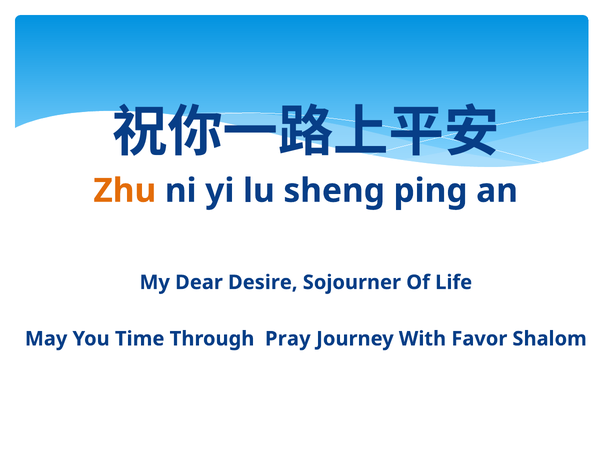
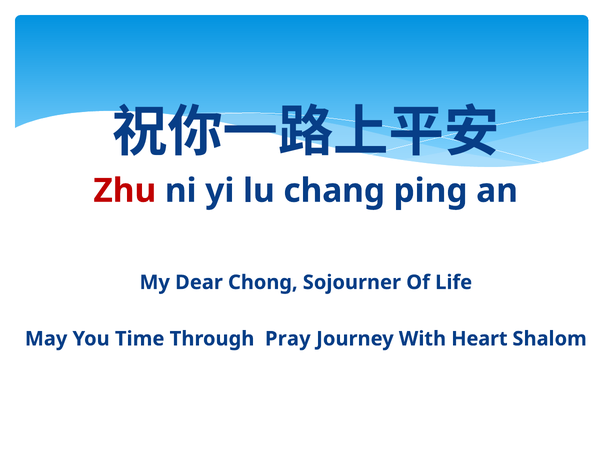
Zhu colour: orange -> red
sheng: sheng -> chang
Desire: Desire -> Chong
Favor: Favor -> Heart
